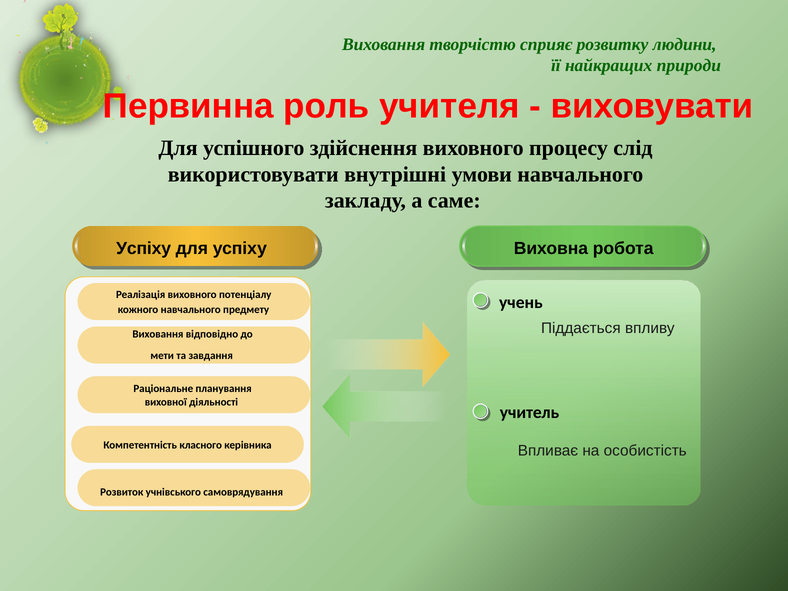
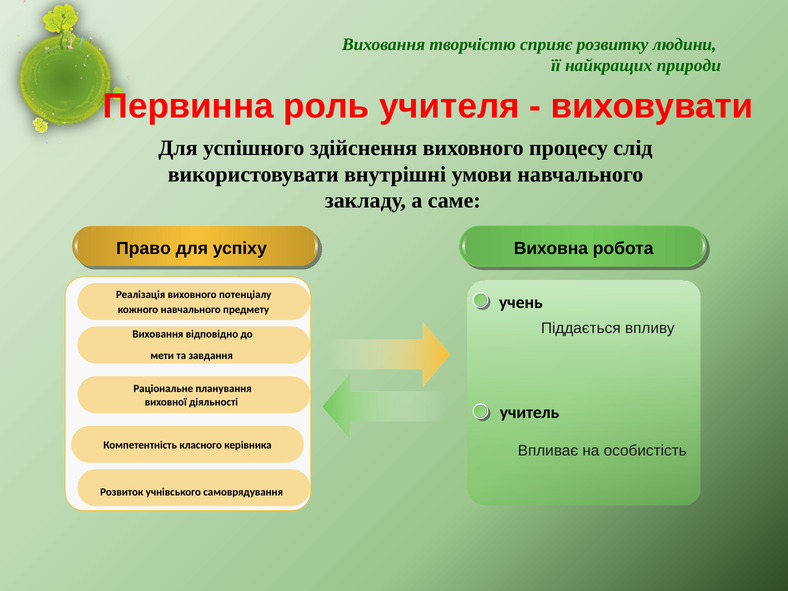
Успіху at (144, 248): Успіху -> Право
